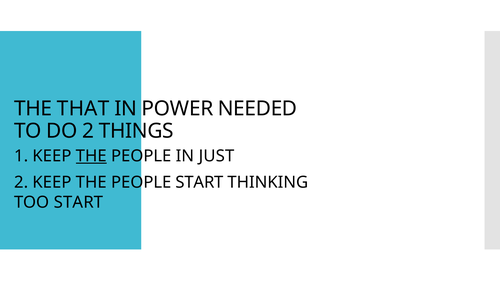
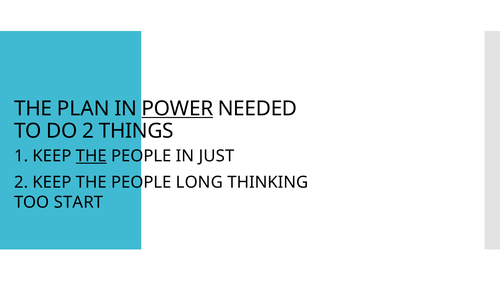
THAT: THAT -> PLAN
POWER underline: none -> present
PEOPLE START: START -> LONG
